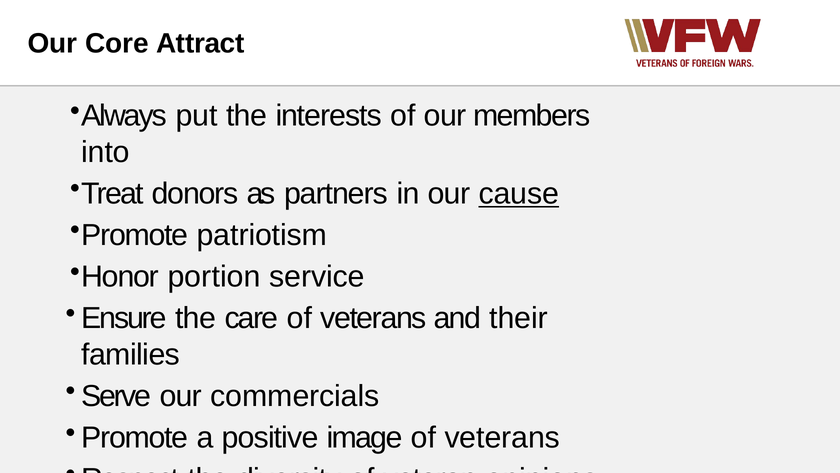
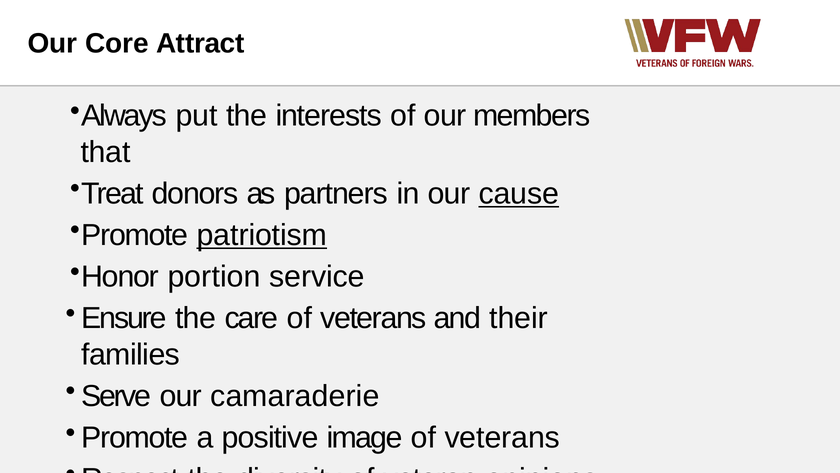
into: into -> that
patriotism underline: none -> present
commercials: commercials -> camaraderie
